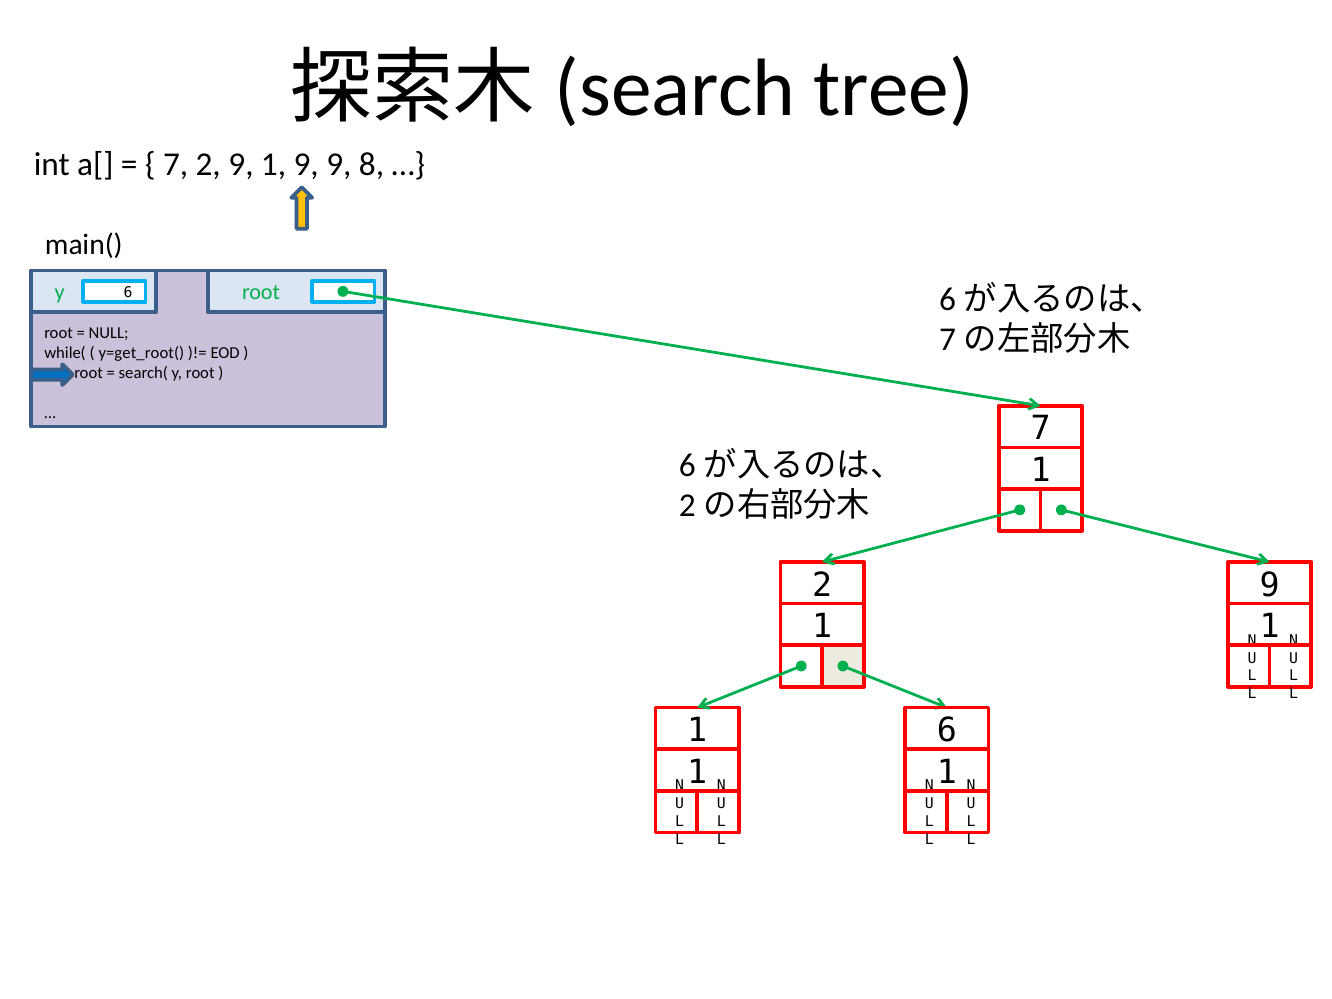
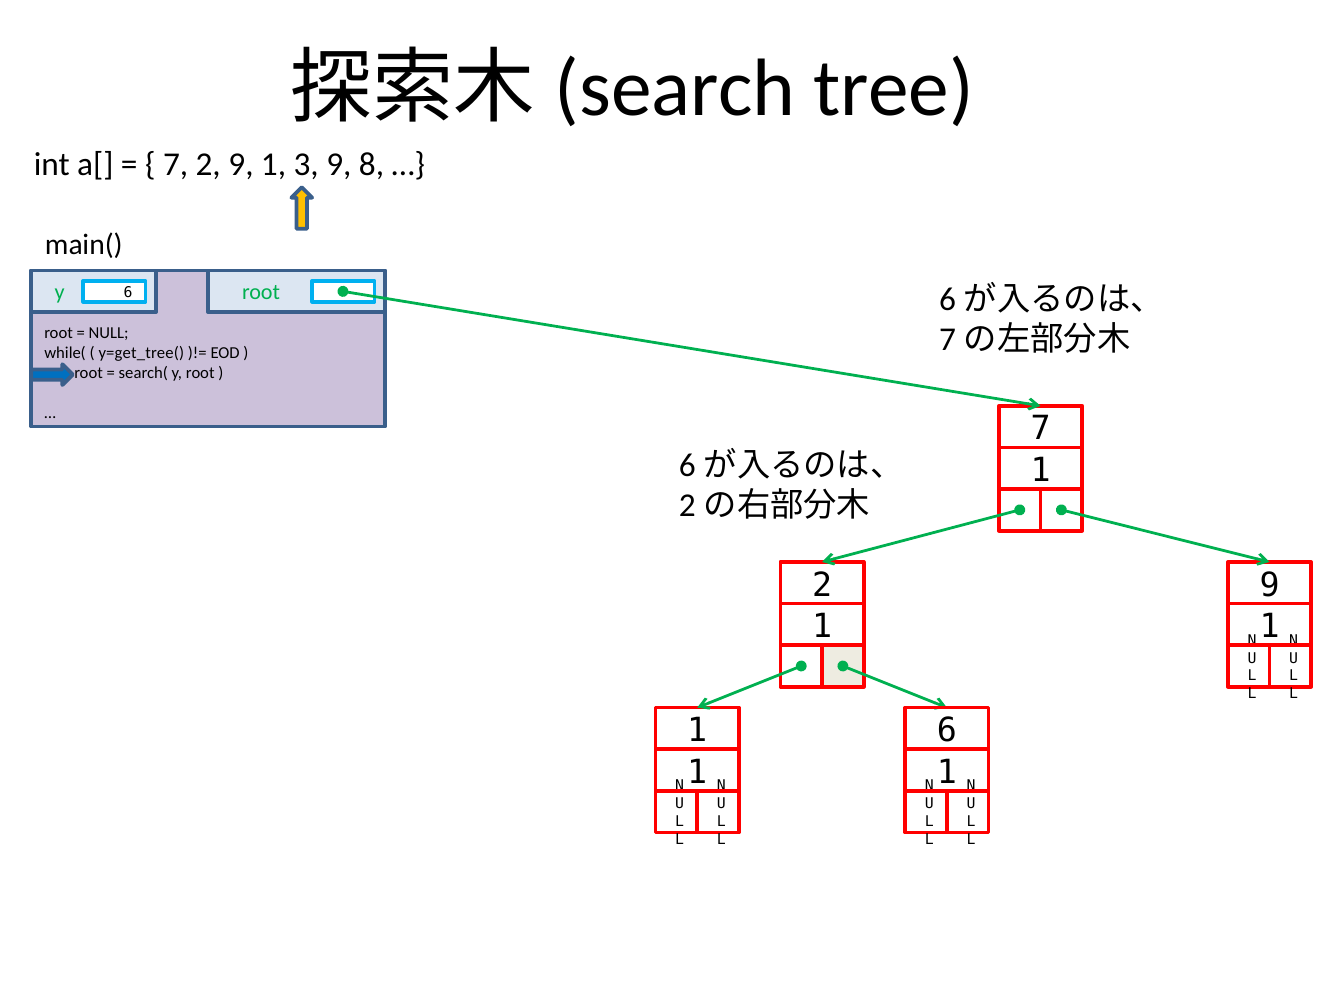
9 1 9: 9 -> 3
y=get_root(: y=get_root( -> y=get_tree(
